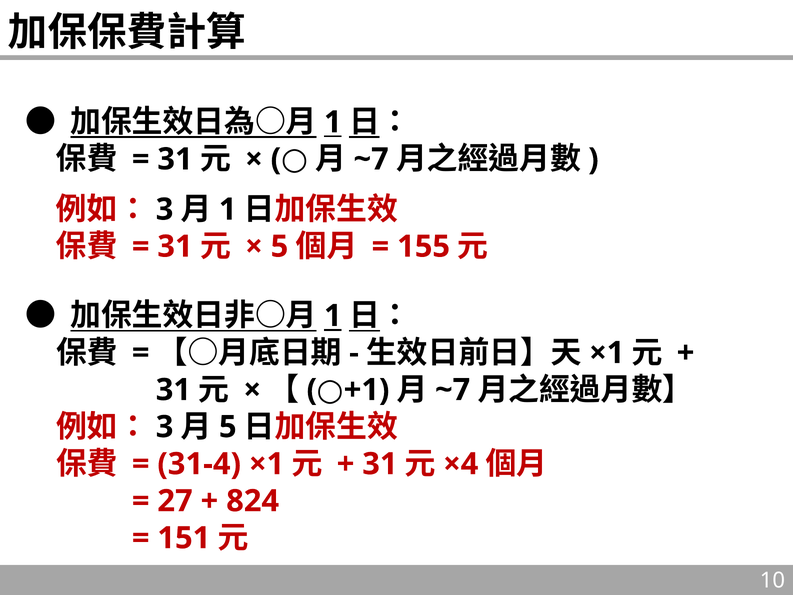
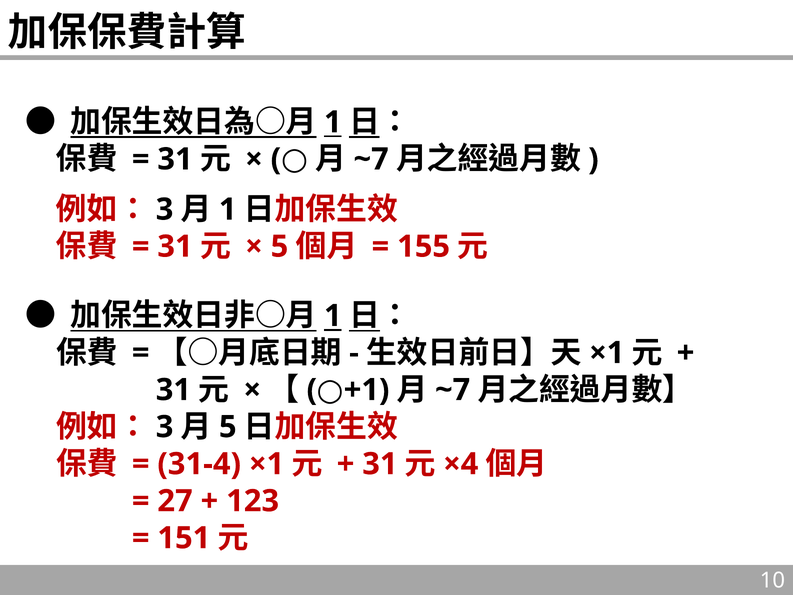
824: 824 -> 123
